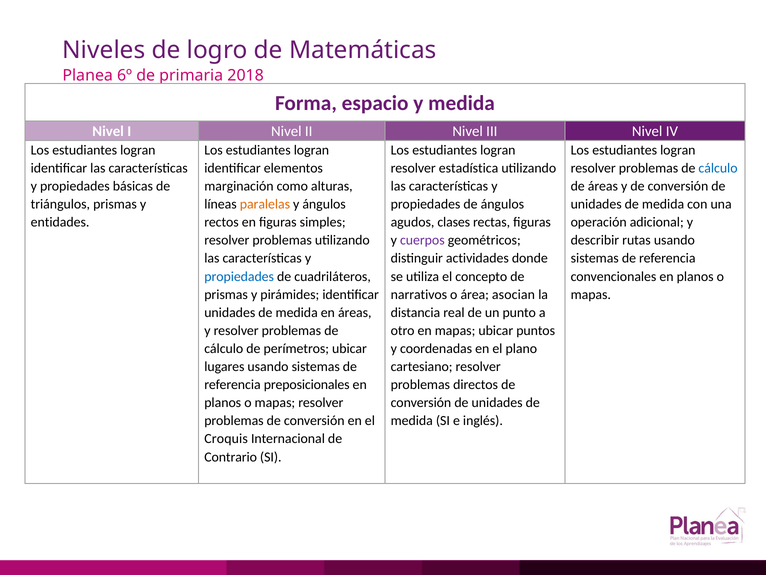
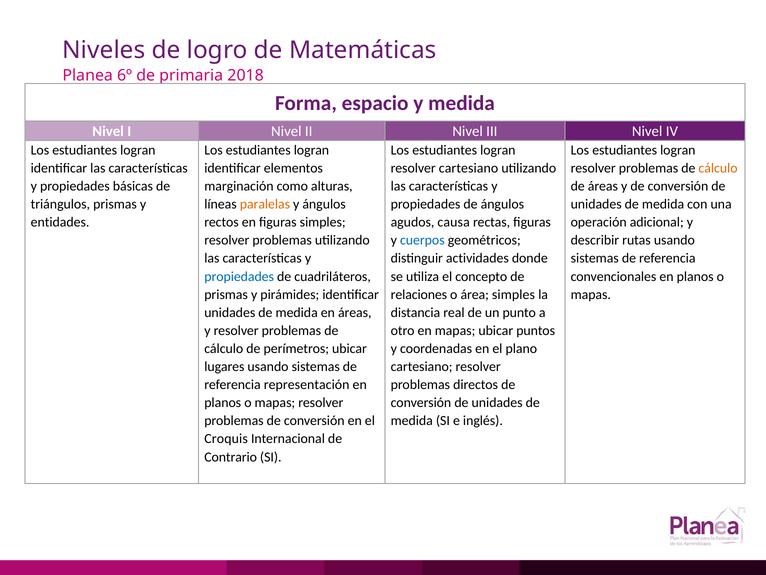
resolver estadística: estadística -> cartesiano
cálculo at (718, 168) colour: blue -> orange
clases: clases -> causa
cuerpos colour: purple -> blue
narrativos: narrativos -> relaciones
área asocian: asocian -> simples
preposicionales: preposicionales -> representación
